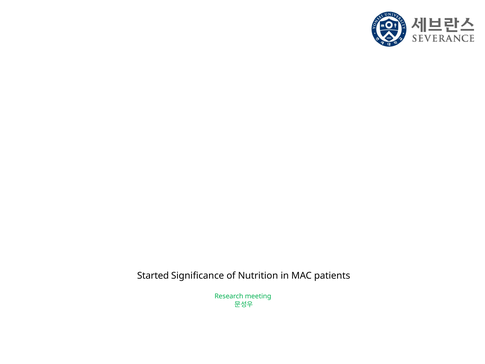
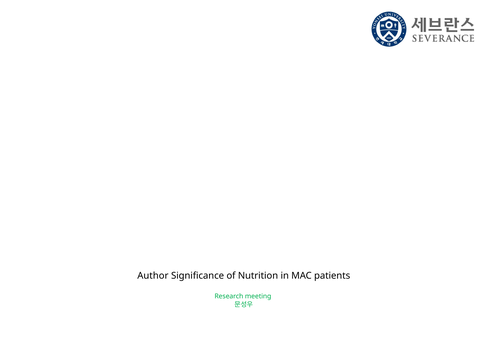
Started: Started -> Author
